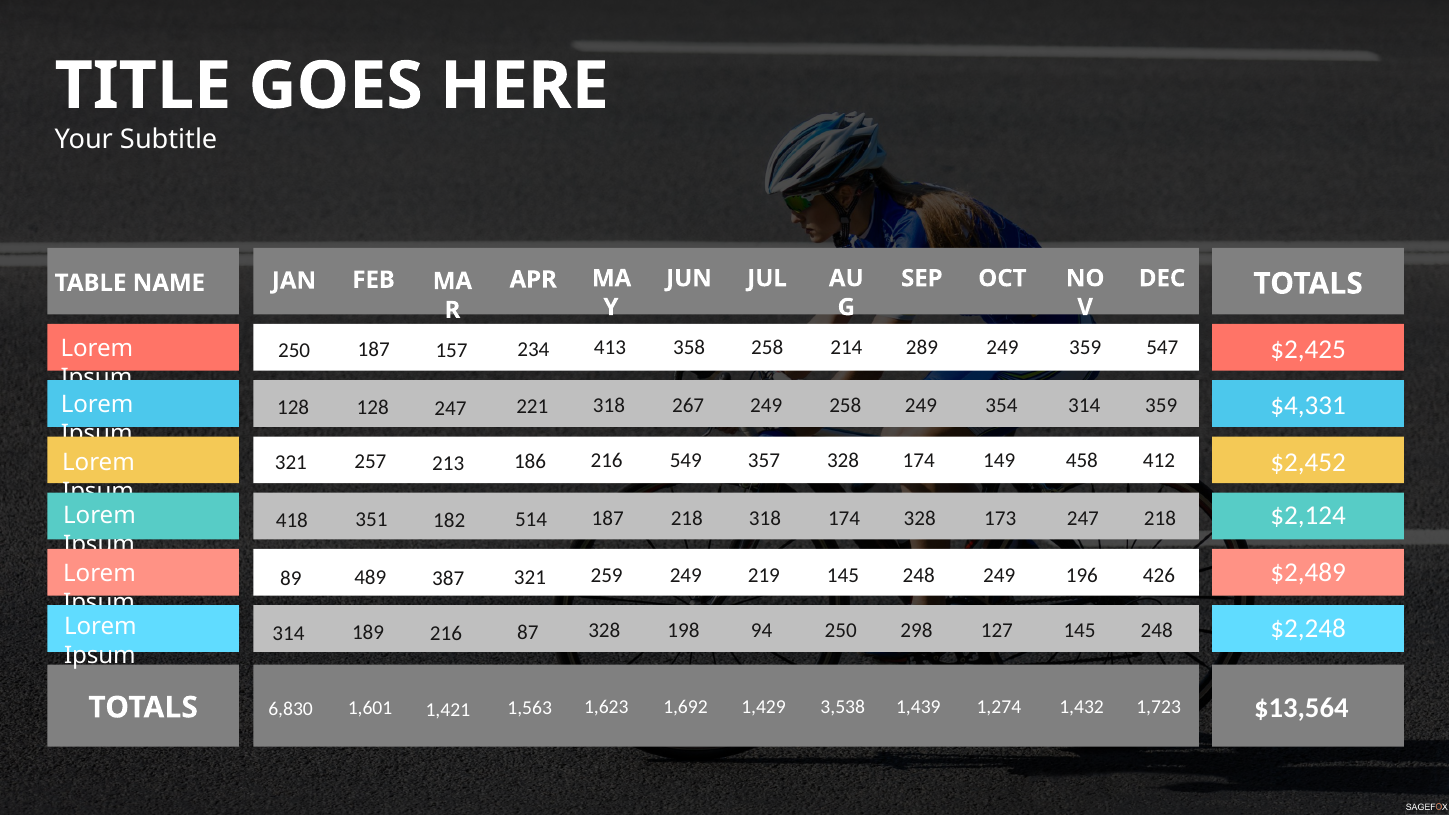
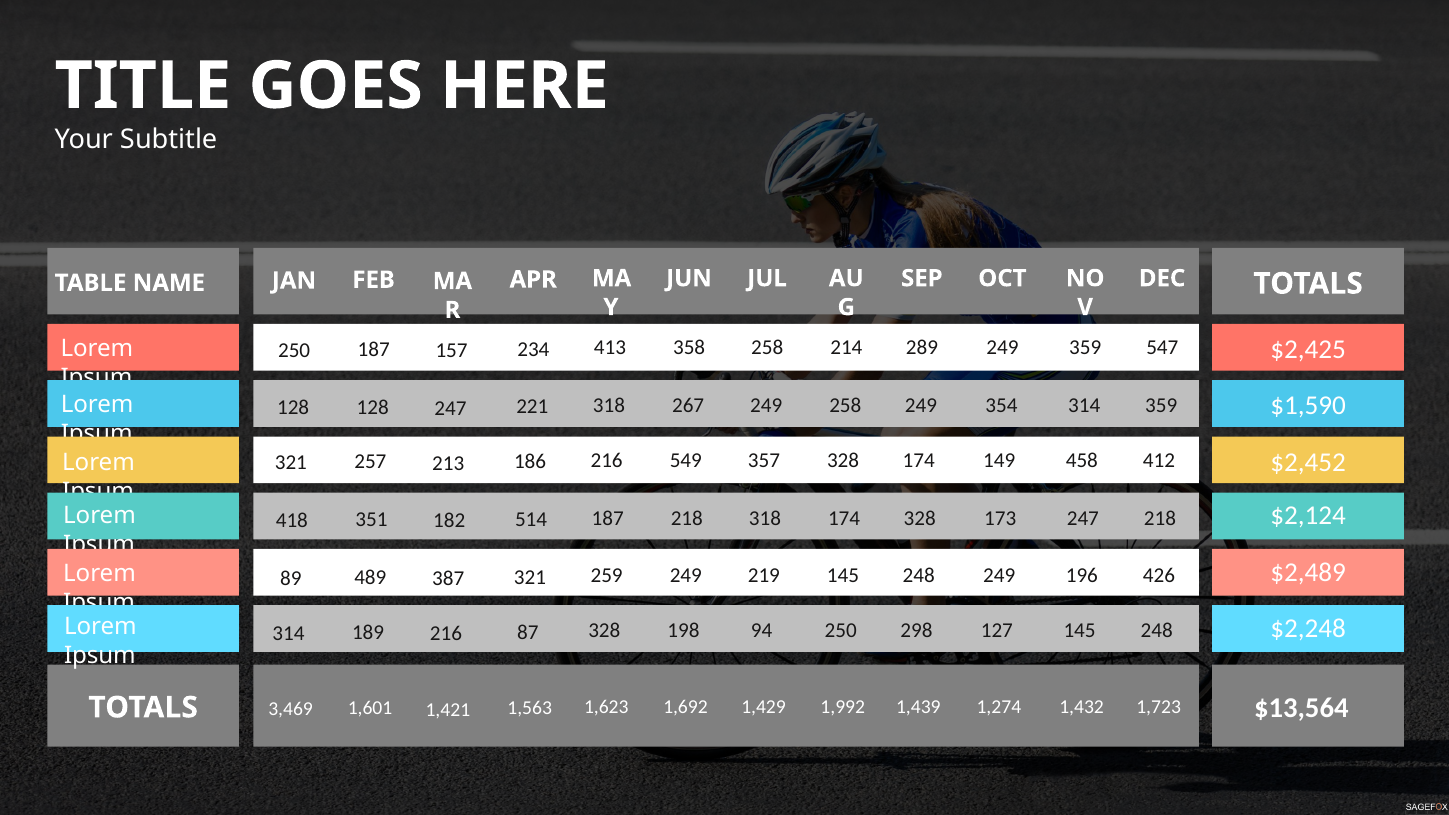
$4,331: $4,331 -> $1,590
3,538: 3,538 -> 1,992
6,830: 6,830 -> 3,469
